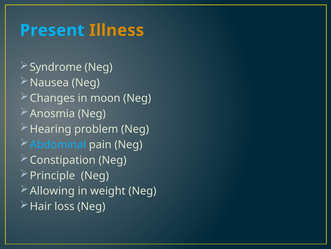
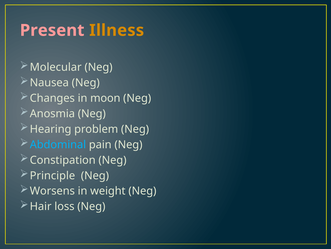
Present colour: light blue -> pink
Syndrome: Syndrome -> Molecular
Allowing: Allowing -> Worsens
